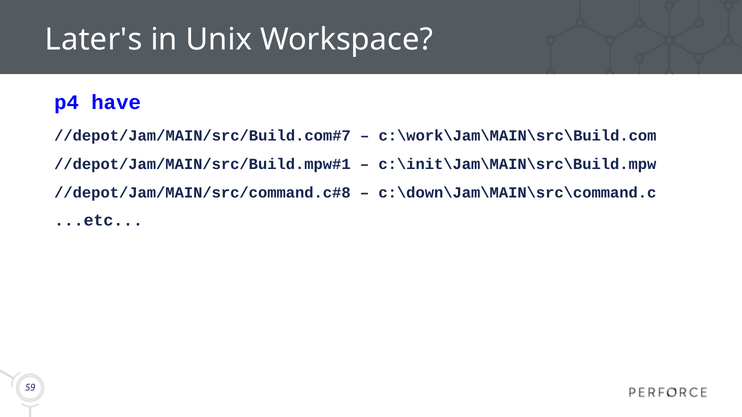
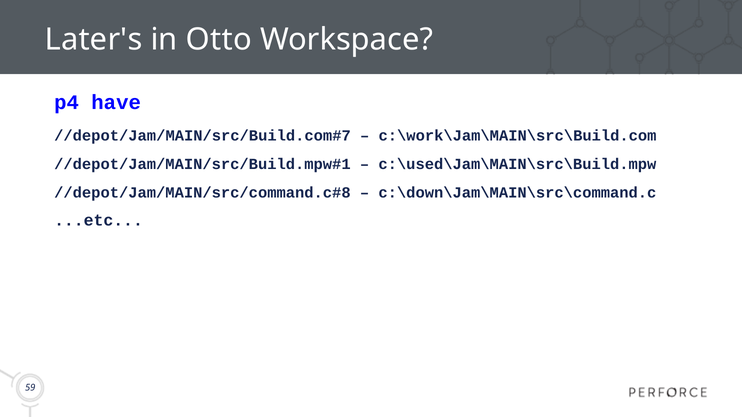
Unix: Unix -> Otto
c:\init\Jam\MAIN\src\Build.mpw: c:\init\Jam\MAIN\src\Build.mpw -> c:\used\Jam\MAIN\src\Build.mpw
